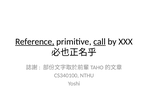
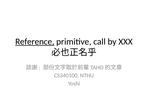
call underline: present -> none
